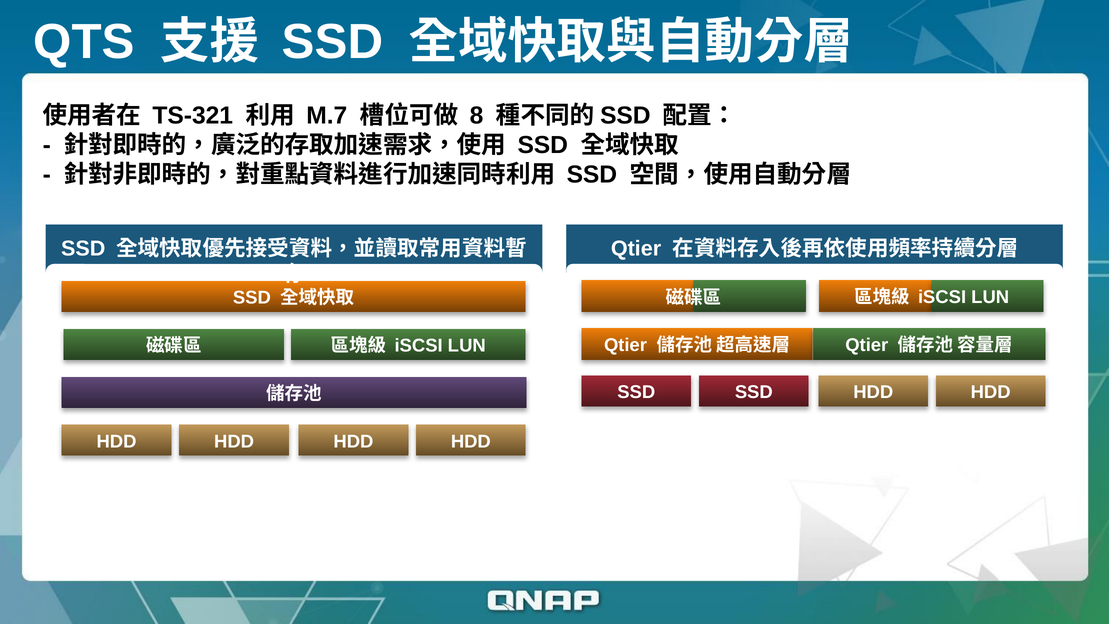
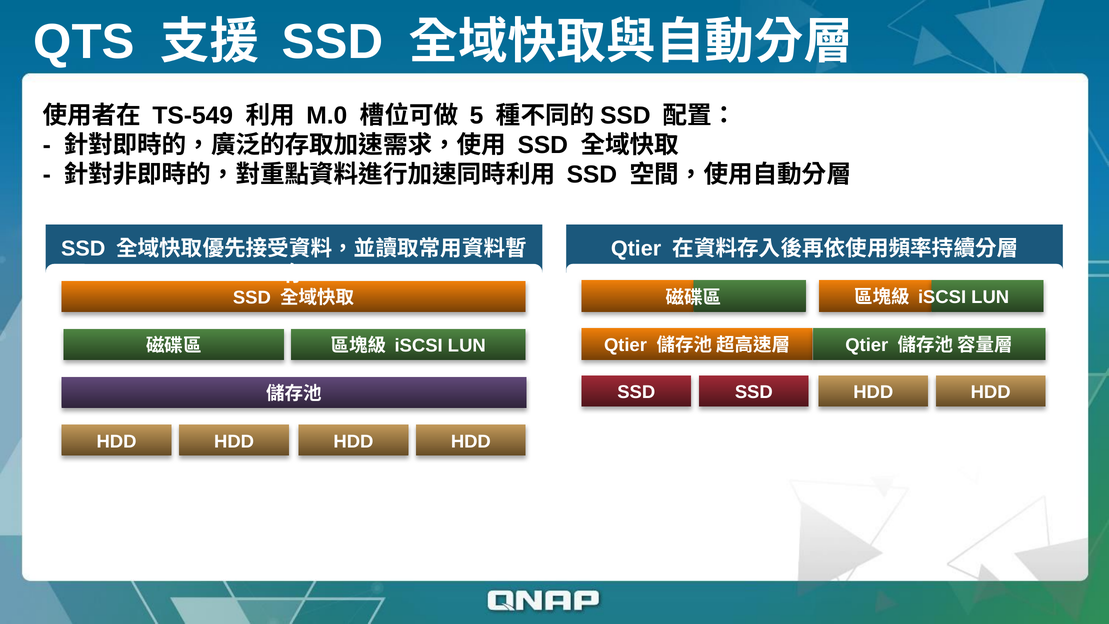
TS-321: TS-321 -> TS-549
M.7: M.7 -> M.0
8: 8 -> 5
